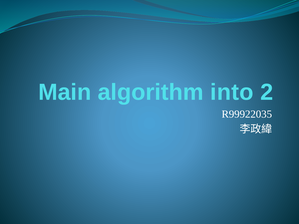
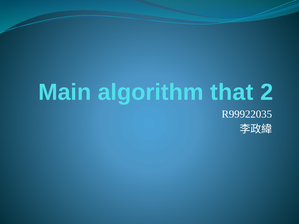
into: into -> that
